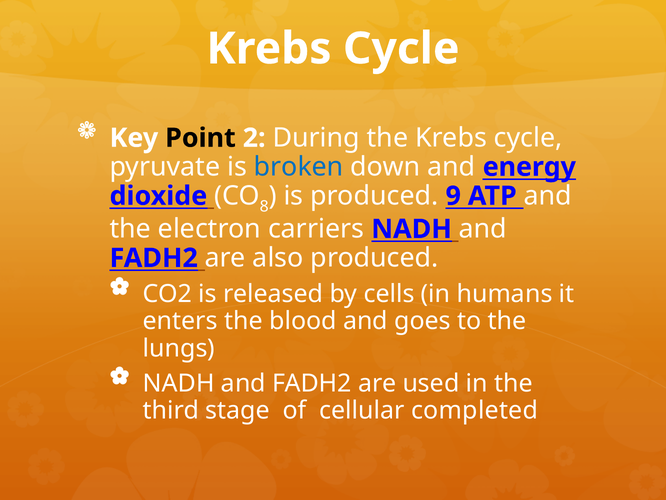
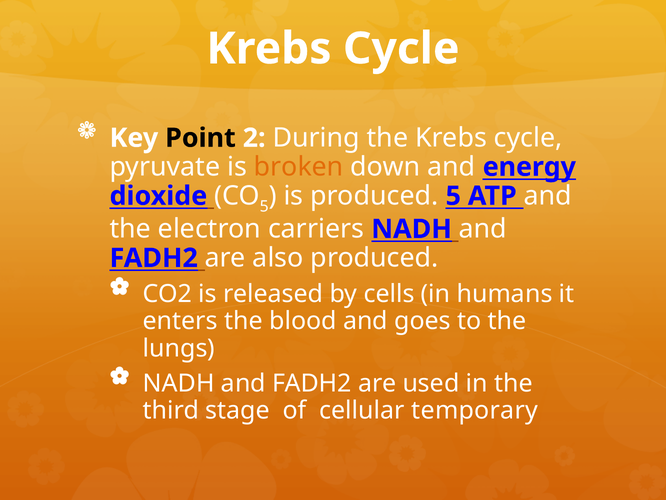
broken colour: blue -> orange
8 at (264, 206): 8 -> 5
produced 9: 9 -> 5
completed: completed -> temporary
